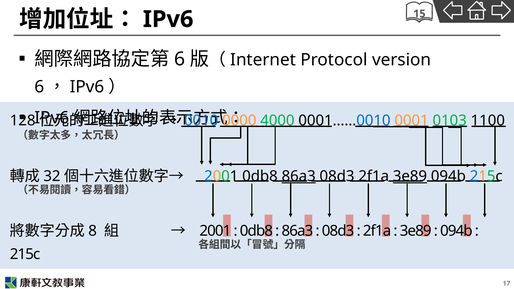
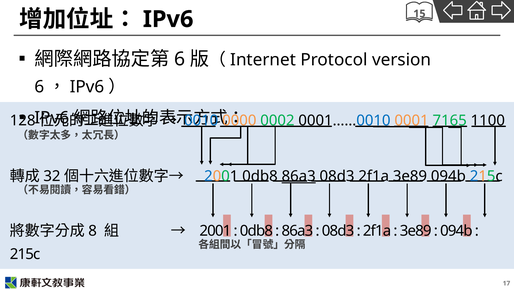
4000: 4000 -> 0002
0103: 0103 -> 7165
3e89 at (410, 176) underline: present -> none
